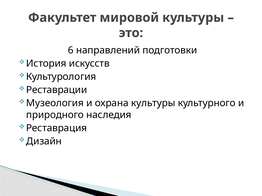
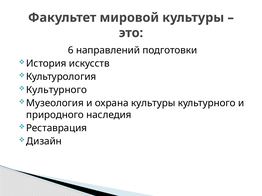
Реставрации at (57, 90): Реставрации -> Культурного
